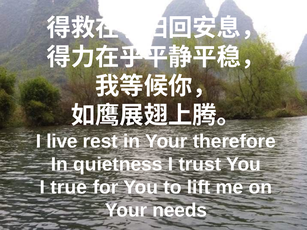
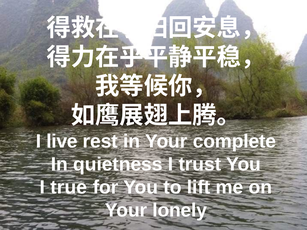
therefore: therefore -> complete
needs: needs -> lonely
